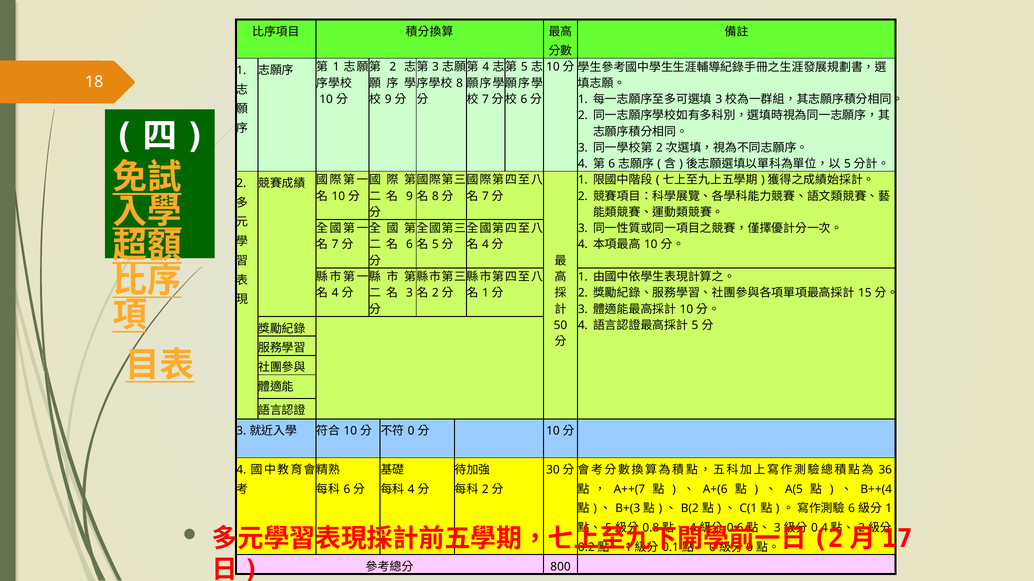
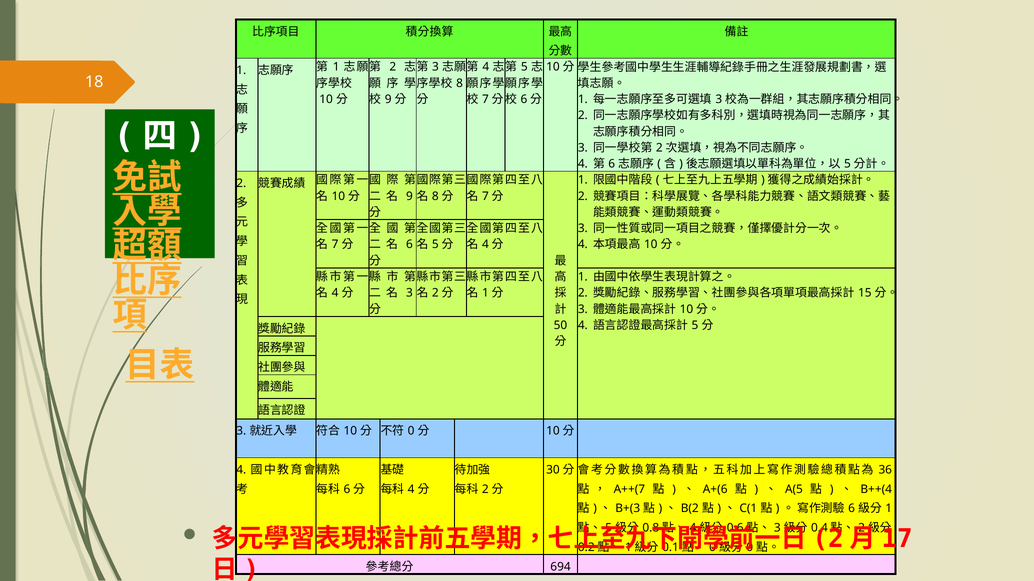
800: 800 -> 694
